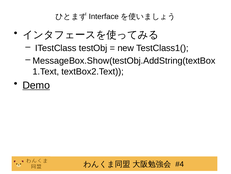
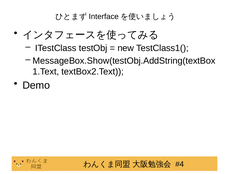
Demo underline: present -> none
